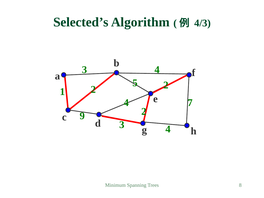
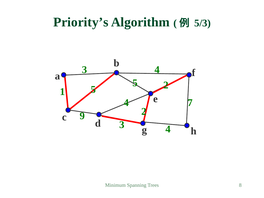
Selected’s: Selected’s -> Priority’s
4/3: 4/3 -> 5/3
1 2: 2 -> 5
